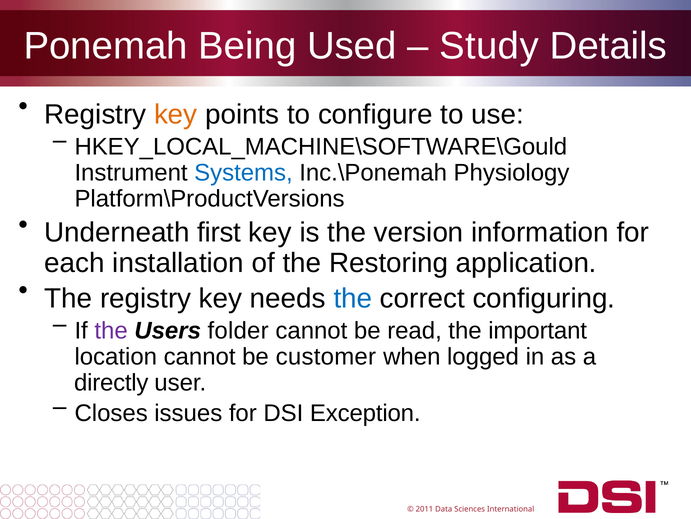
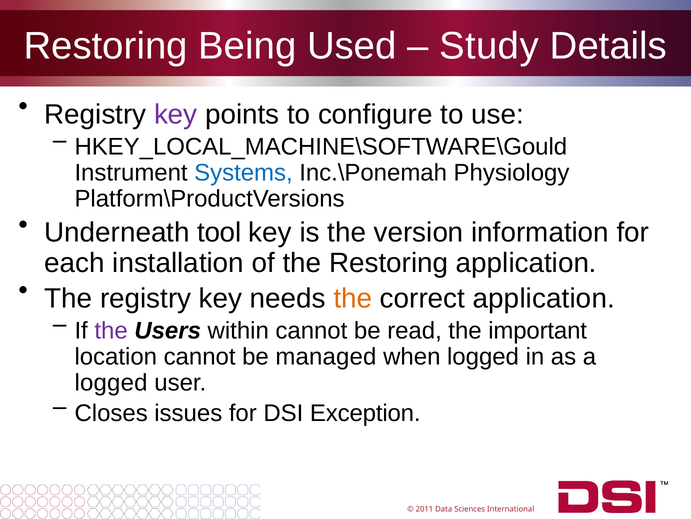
Ponemah at (106, 46): Ponemah -> Restoring
key at (176, 114) colour: orange -> purple
first: first -> tool
the at (353, 298) colour: blue -> orange
correct configuring: configuring -> application
folder: folder -> within
customer: customer -> managed
directly at (111, 382): directly -> logged
